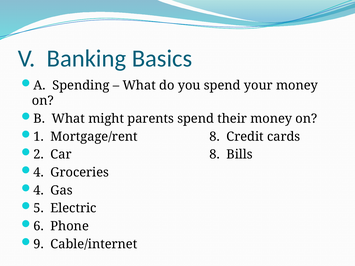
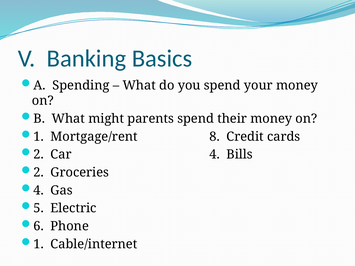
Car 8: 8 -> 4
4 at (39, 173): 4 -> 2
9 at (39, 244): 9 -> 1
